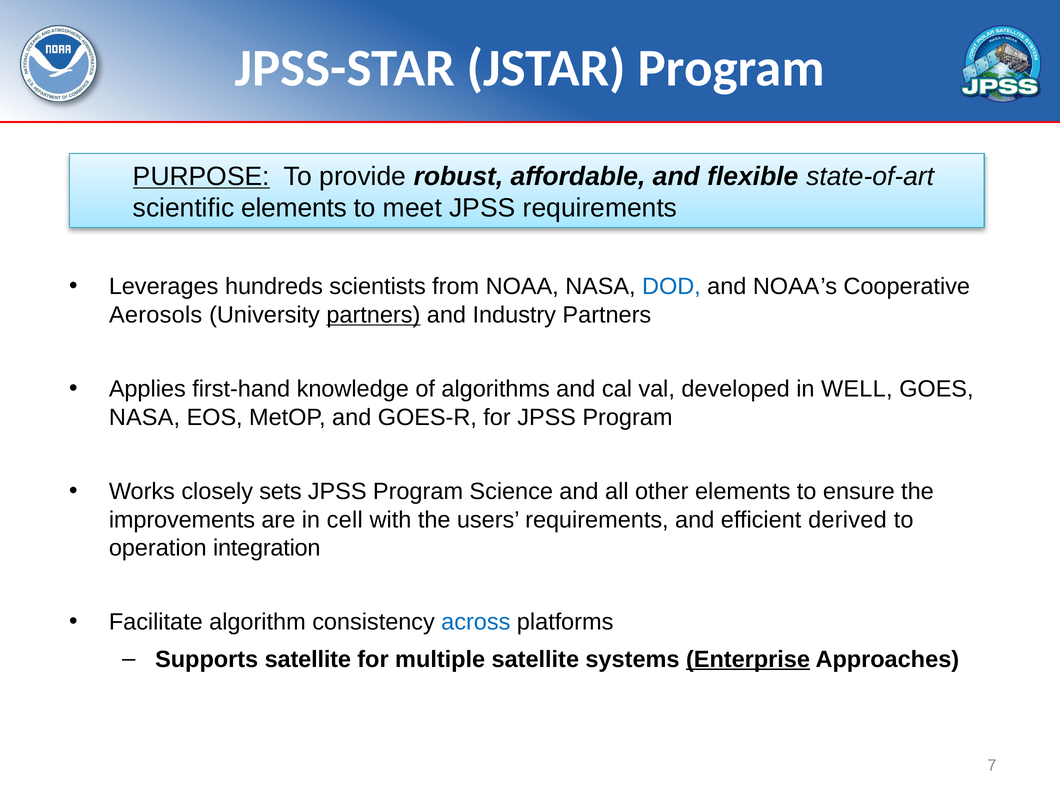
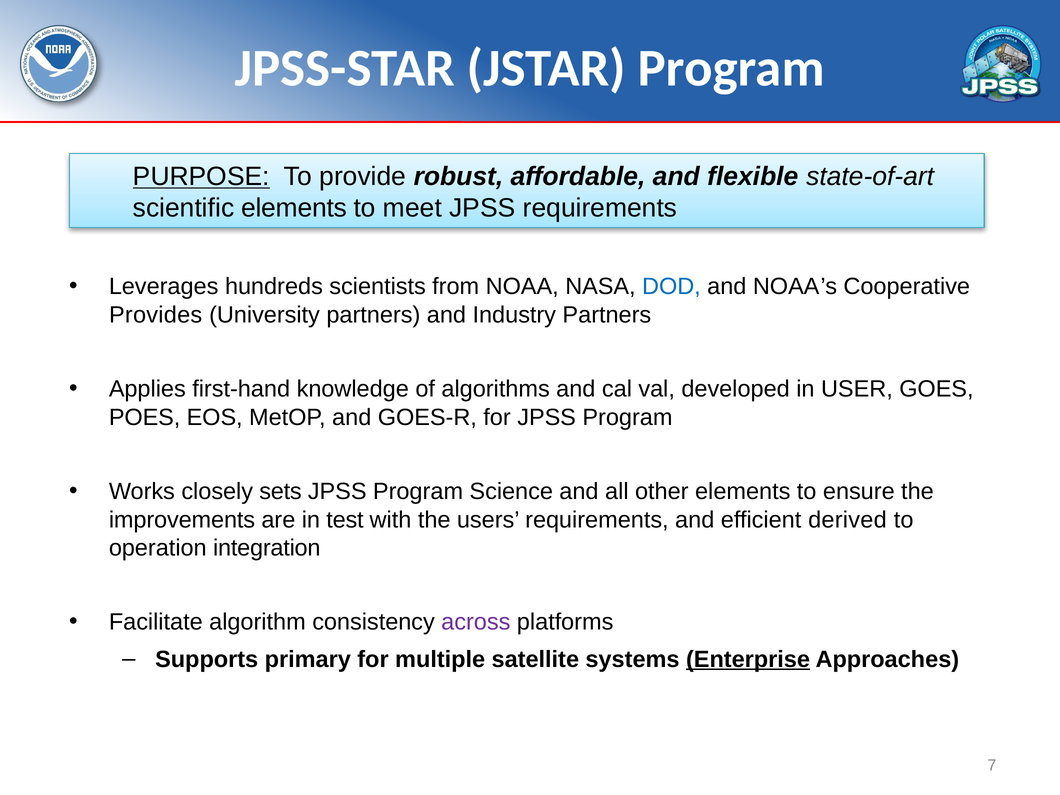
Aerosols: Aerosols -> Provides
partners at (373, 315) underline: present -> none
WELL: WELL -> USER
NASA at (144, 417): NASA -> POES
cell: cell -> test
across colour: blue -> purple
Supports satellite: satellite -> primary
